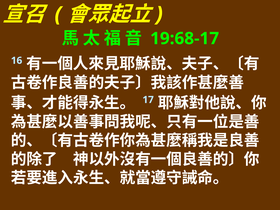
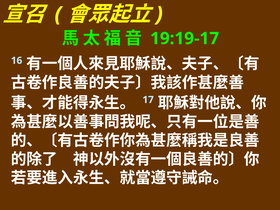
19:68-17: 19:68-17 -> 19:19-17
